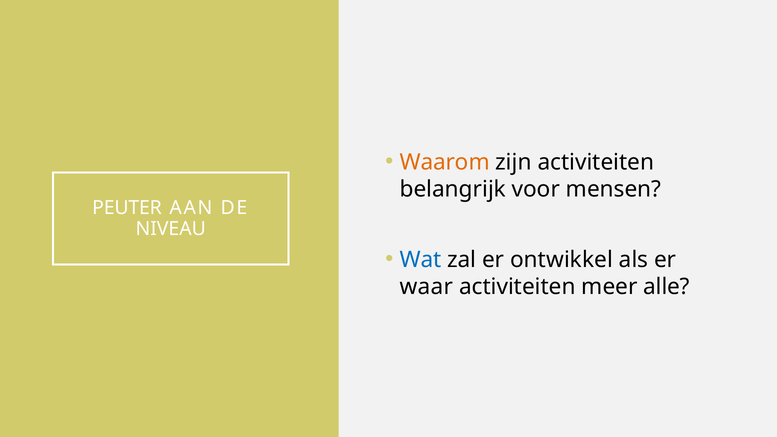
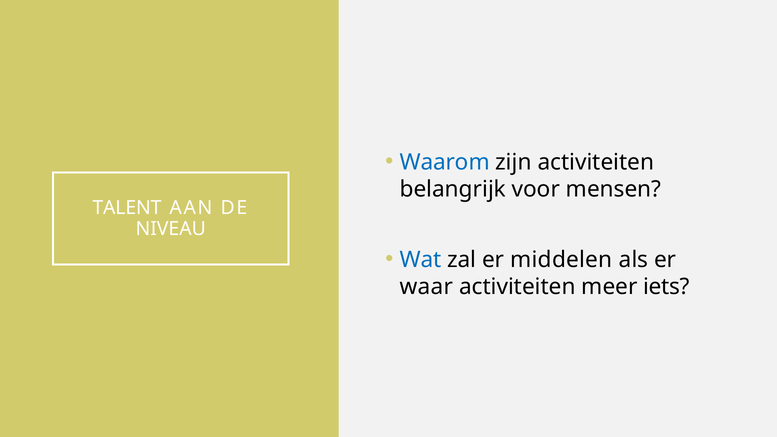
Waarom colour: orange -> blue
PEUTER: PEUTER -> TALENT
ontwikkel: ontwikkel -> middelen
alle: alle -> iets
